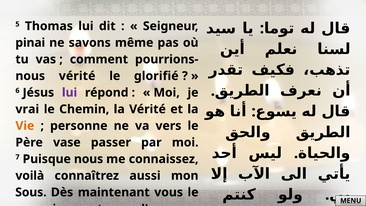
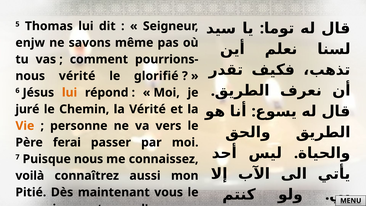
pinai: pinai -> enjw
lui at (70, 93) colour: purple -> orange
vrai: vrai -> juré
vase: vase -> ferai
Sous: Sous -> Pitié
